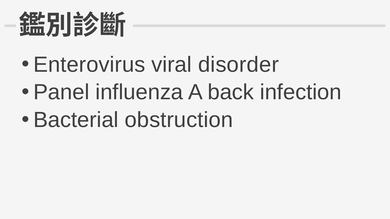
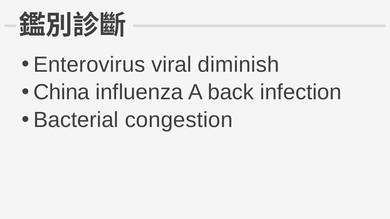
disorder: disorder -> diminish
Panel: Panel -> China
obstruction: obstruction -> congestion
